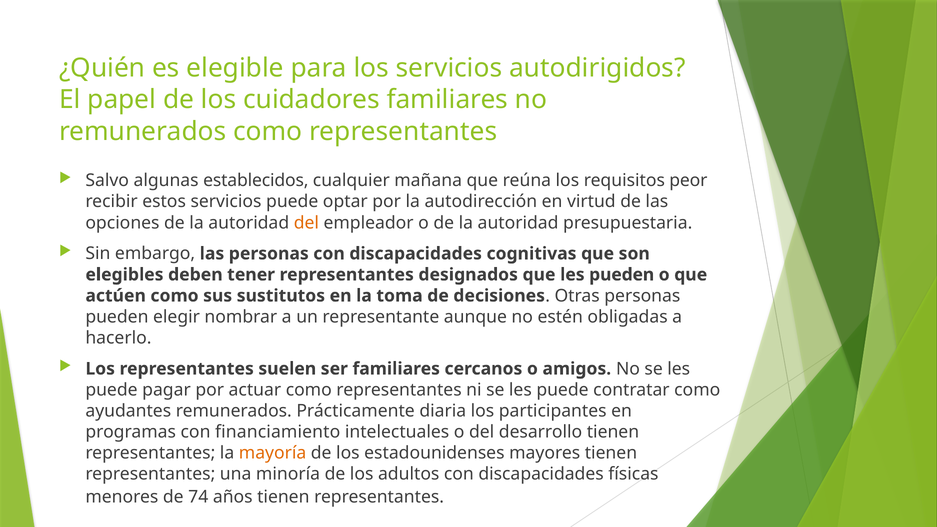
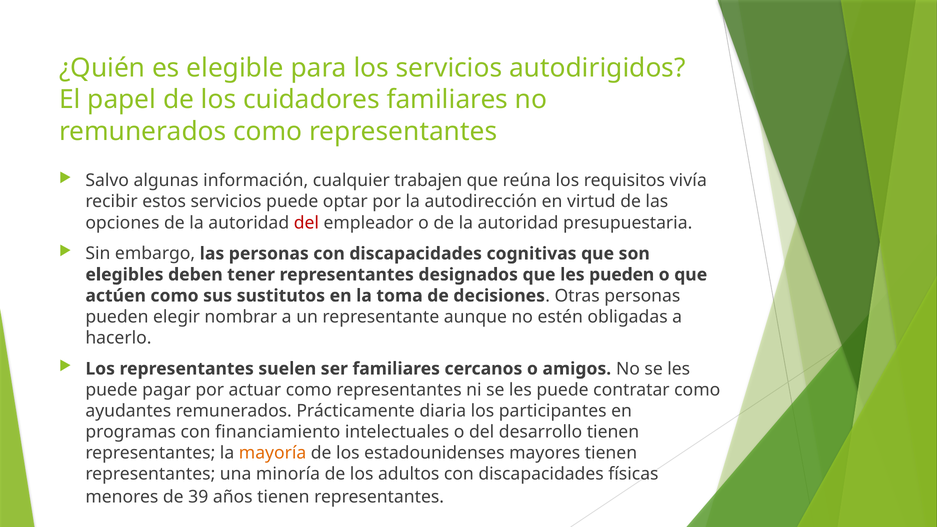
establecidos: establecidos -> información
mañana: mañana -> trabajen
peor: peor -> vivía
del at (306, 223) colour: orange -> red
74: 74 -> 39
